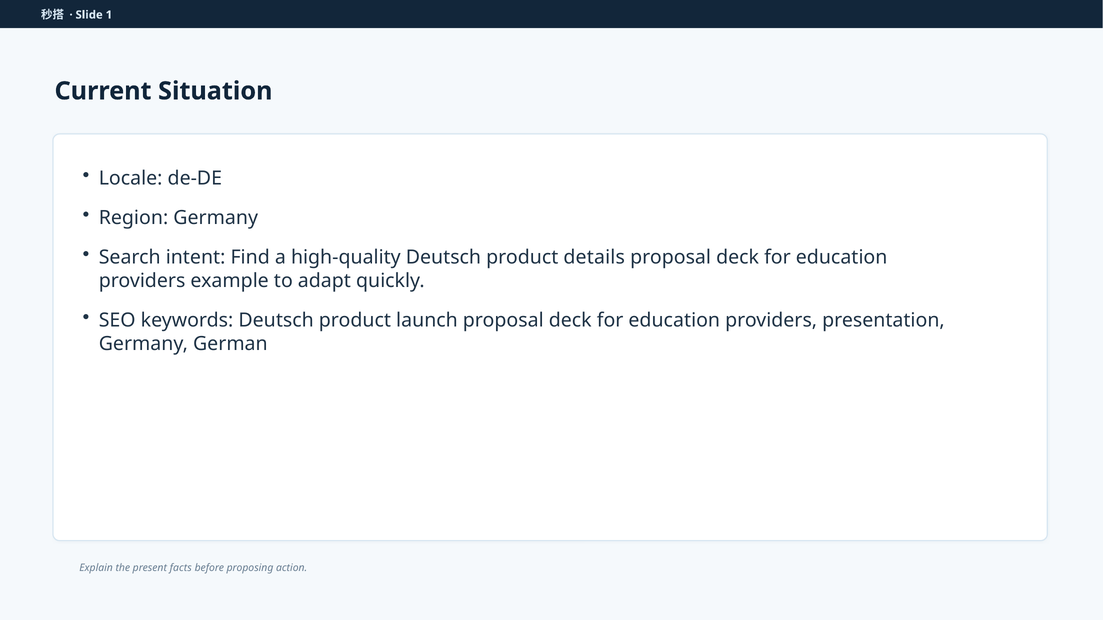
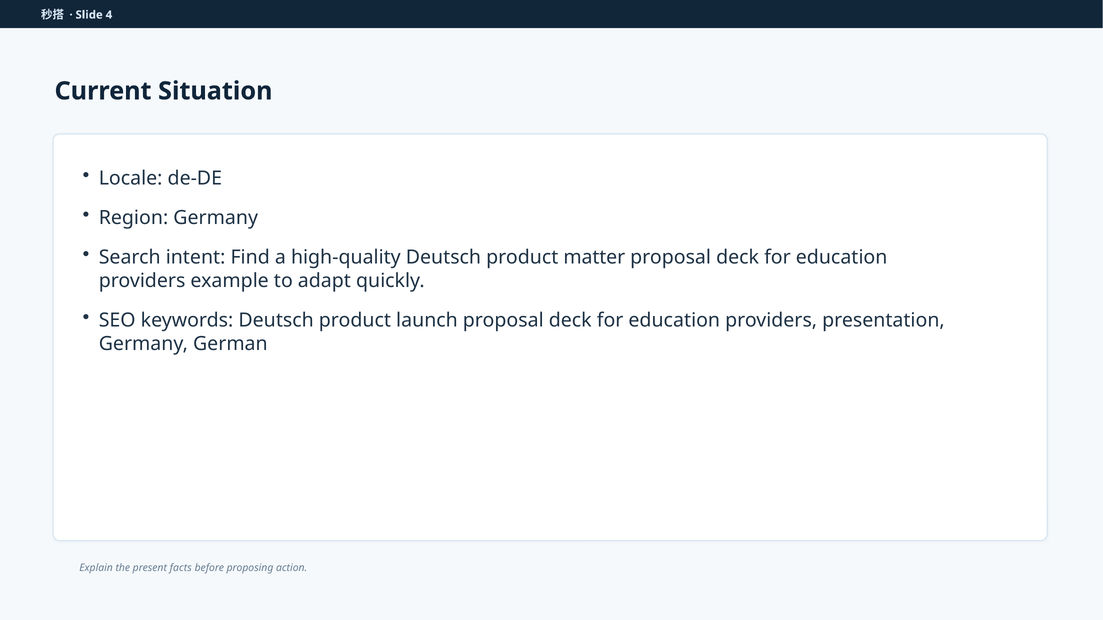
1: 1 -> 4
details: details -> matter
